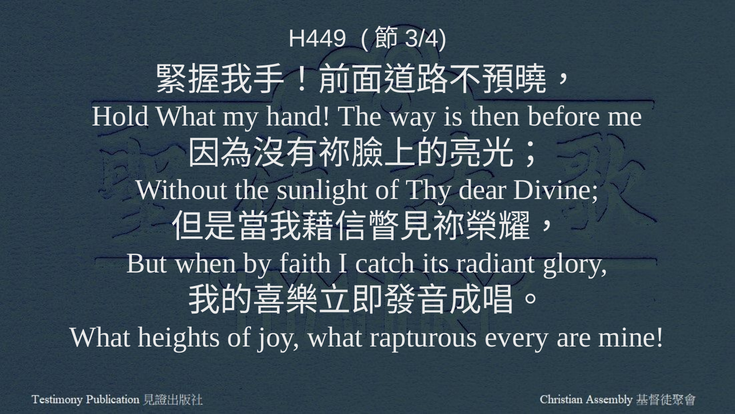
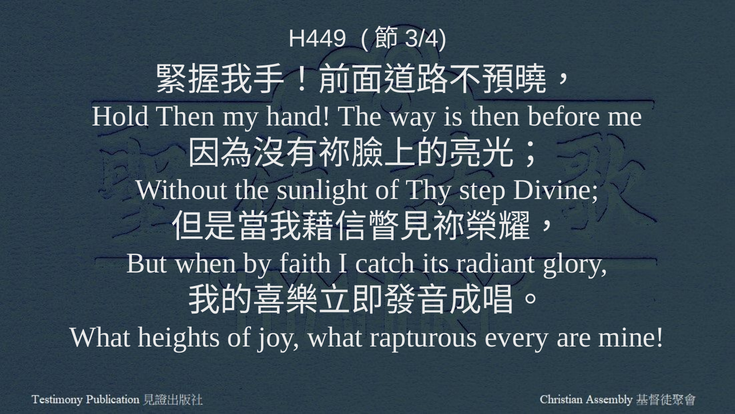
Hold What: What -> Then
dear: dear -> step
